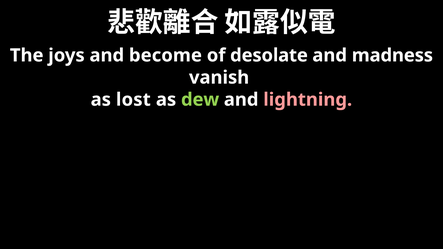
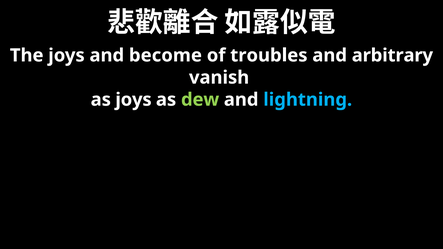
desolate: desolate -> troubles
madness: madness -> arbitrary
as lost: lost -> joys
lightning colour: pink -> light blue
